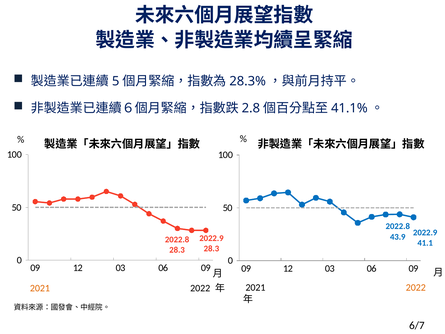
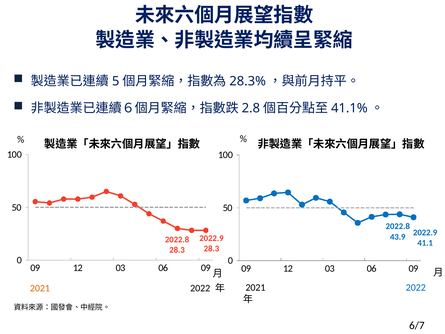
2022 at (416, 287) colour: orange -> blue
